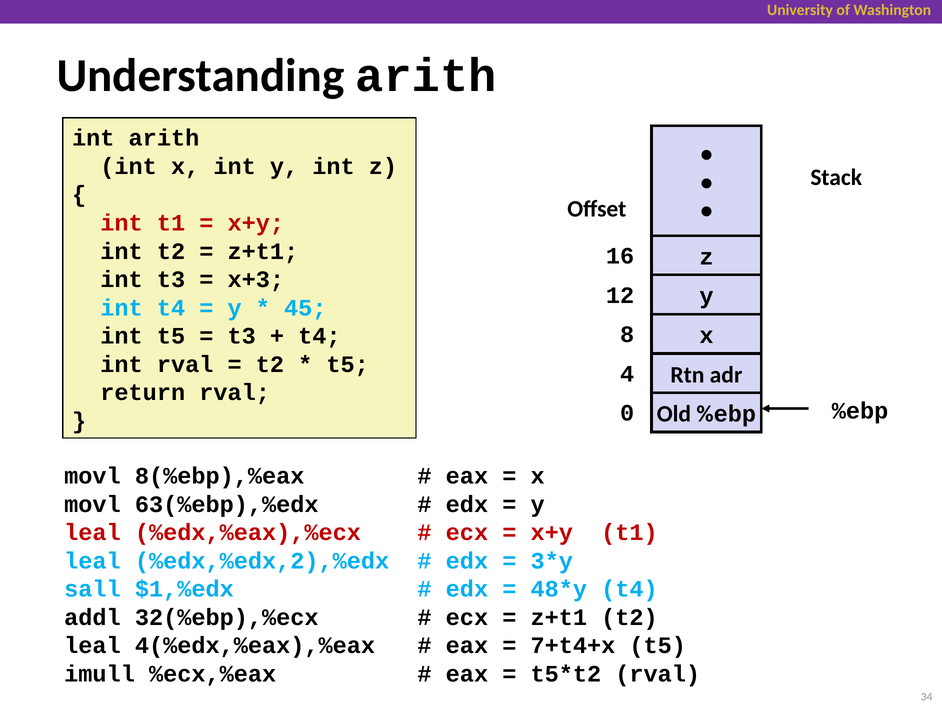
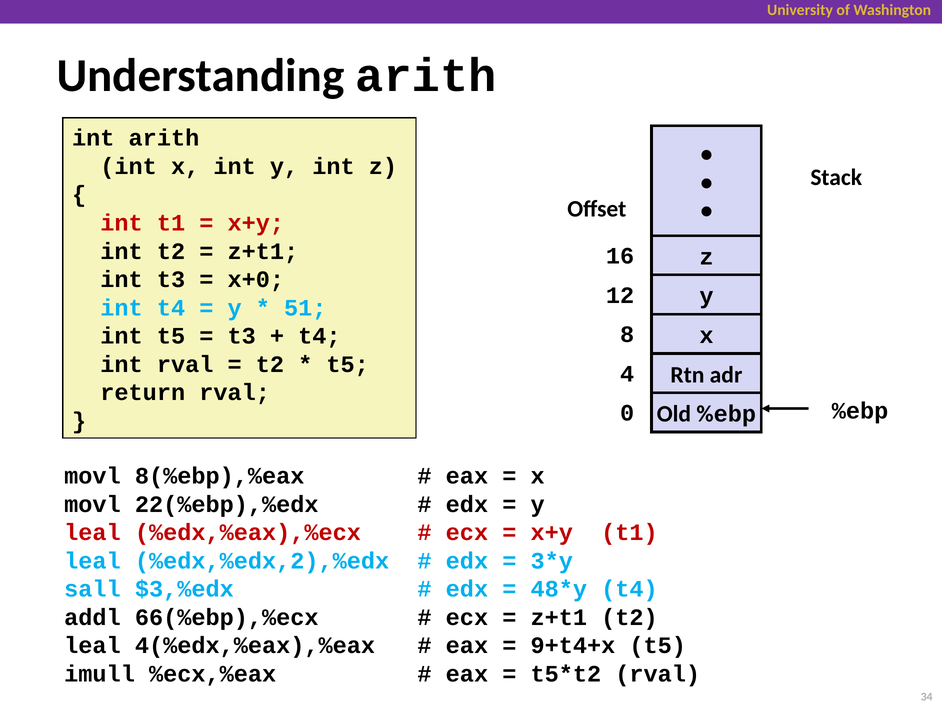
x+3: x+3 -> x+0
45: 45 -> 51
63(%ebp),%edx: 63(%ebp),%edx -> 22(%ebp),%edx
$1,%edx: $1,%edx -> $3,%edx
32(%ebp),%ecx: 32(%ebp),%ecx -> 66(%ebp),%ecx
7+t4+x: 7+t4+x -> 9+t4+x
